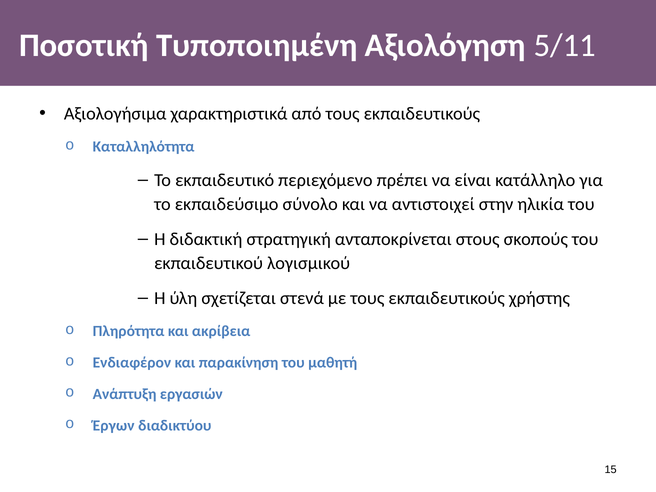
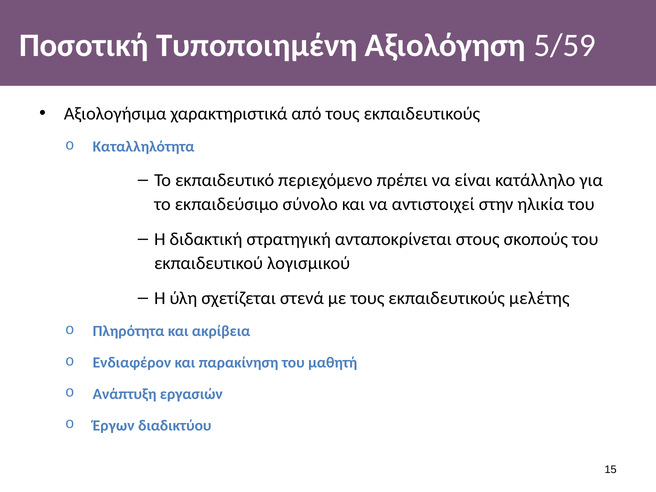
5/11: 5/11 -> 5/59
χρήστης: χρήστης -> μελέτης
